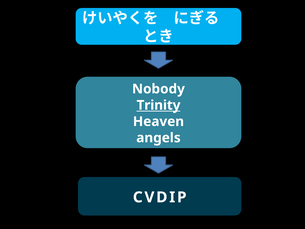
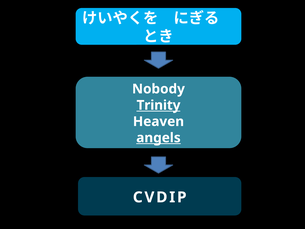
angels underline: none -> present
